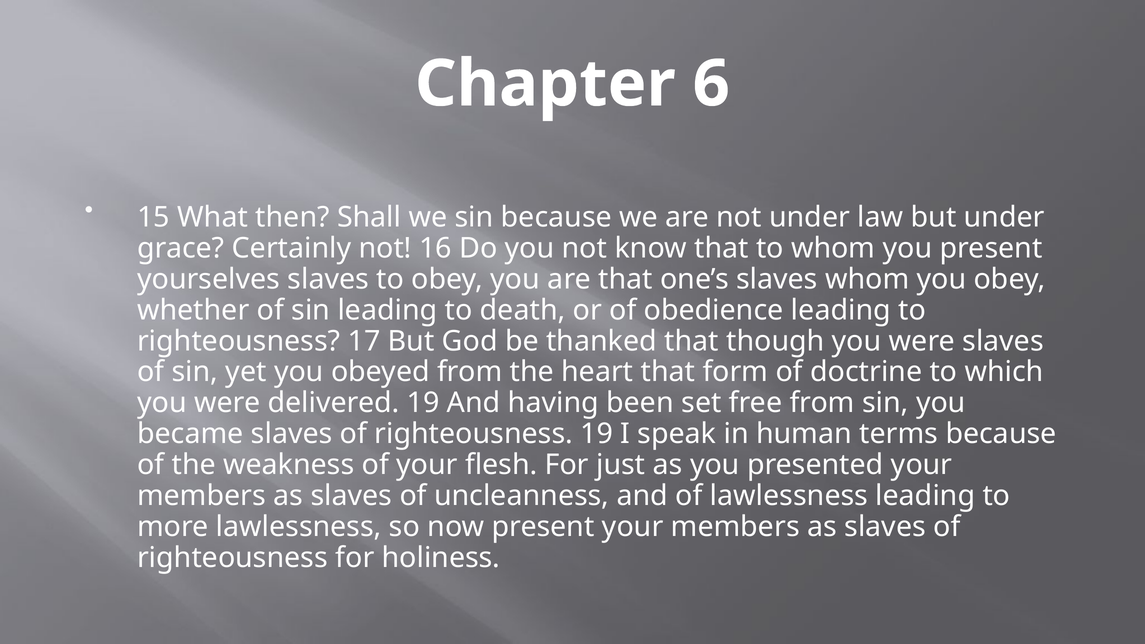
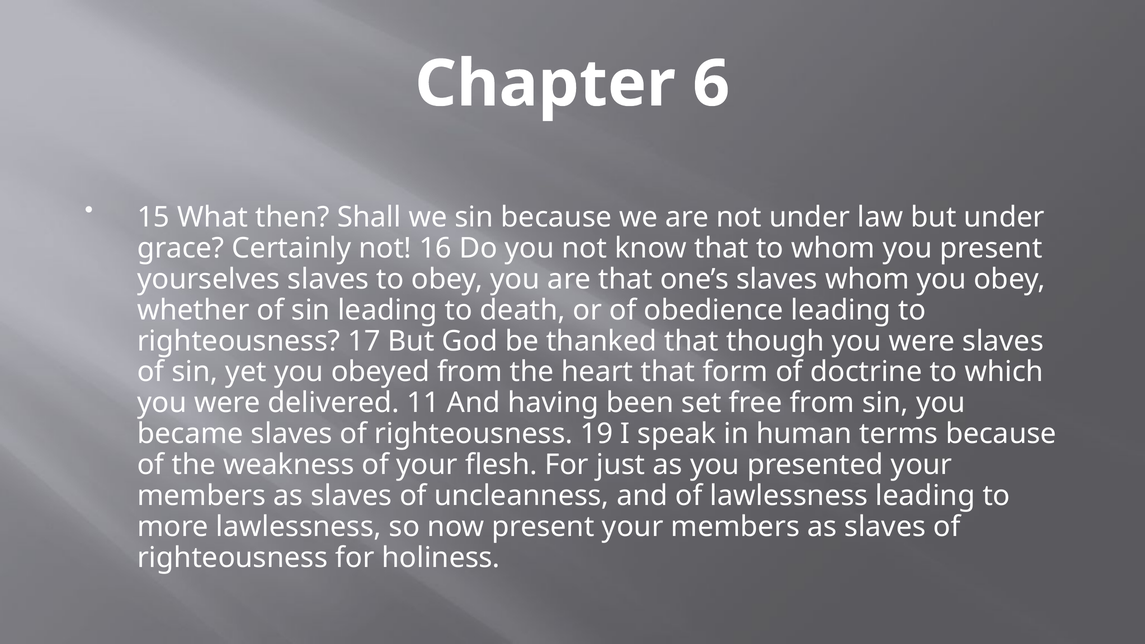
delivered 19: 19 -> 11
